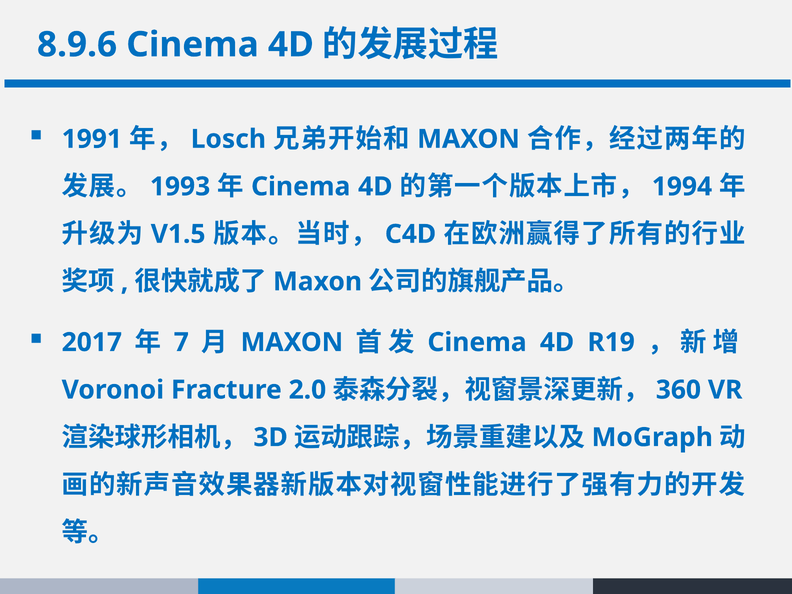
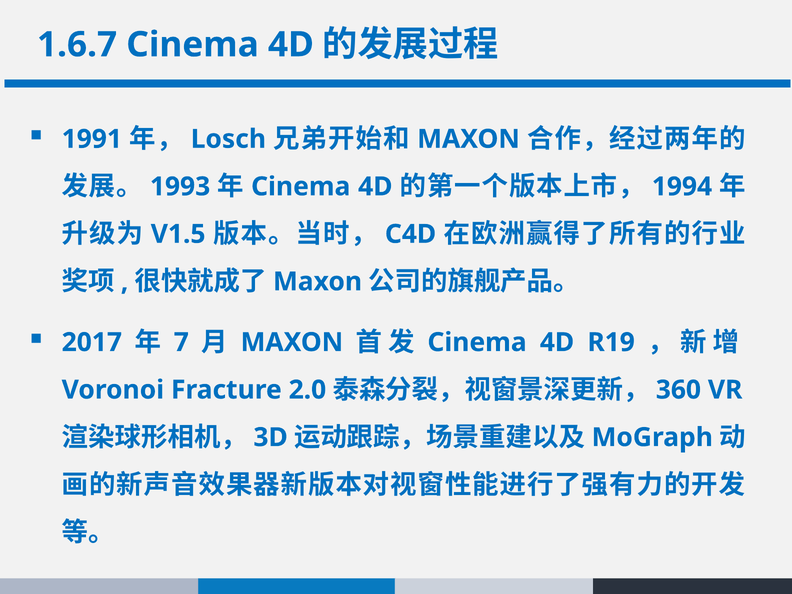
8.9.6: 8.9.6 -> 1.6.7
